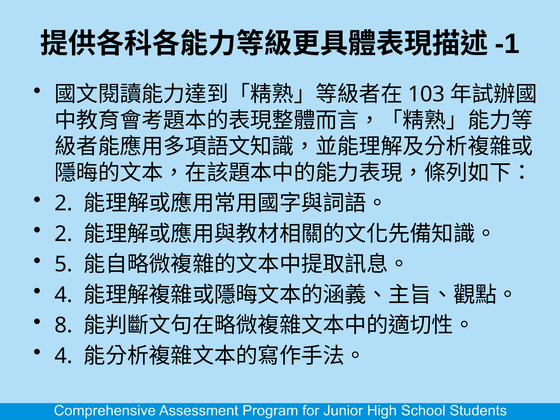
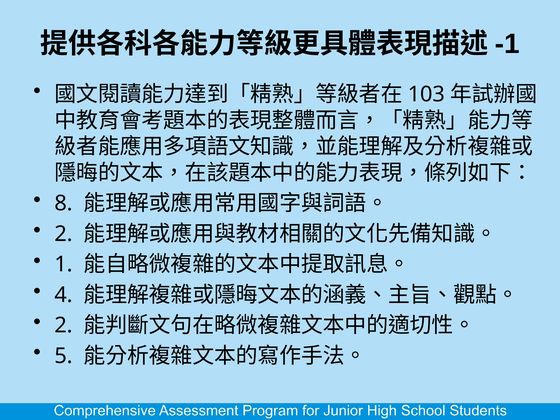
2 at (64, 203): 2 -> 8
5: 5 -> 1
8 at (64, 325): 8 -> 2
4 at (64, 356): 4 -> 5
